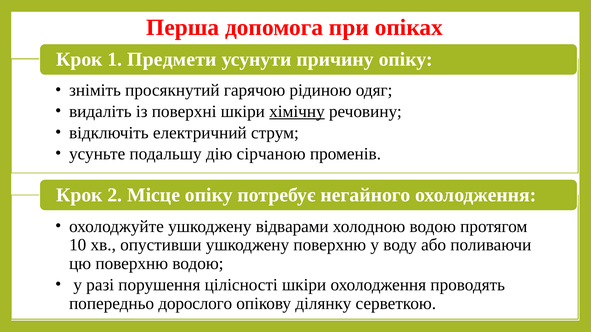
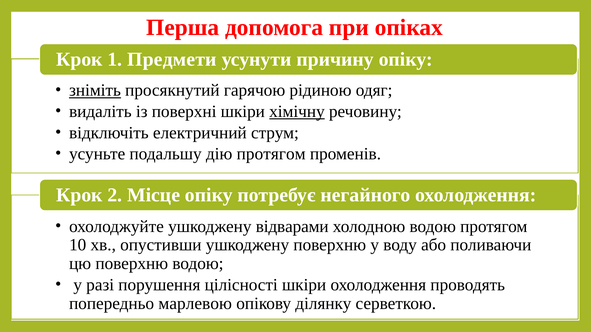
зніміть underline: none -> present
дію сірчаною: сірчаною -> протягом
дорослого: дорослого -> марлевою
